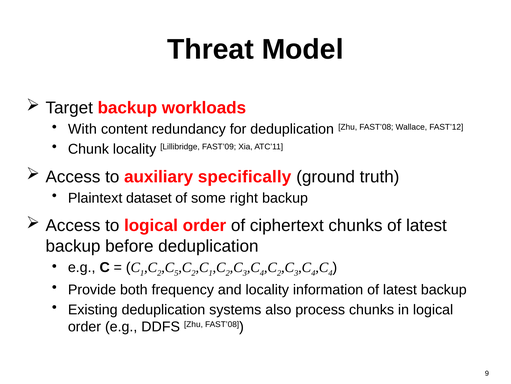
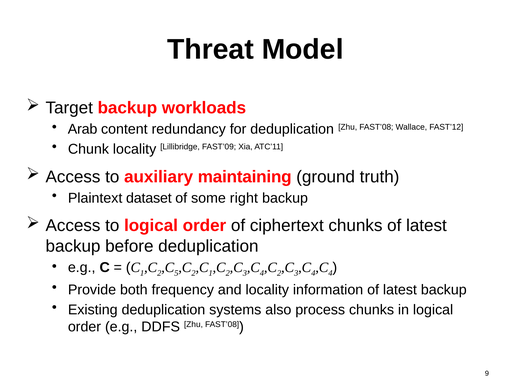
With: With -> Arab
specifically: specifically -> maintaining
